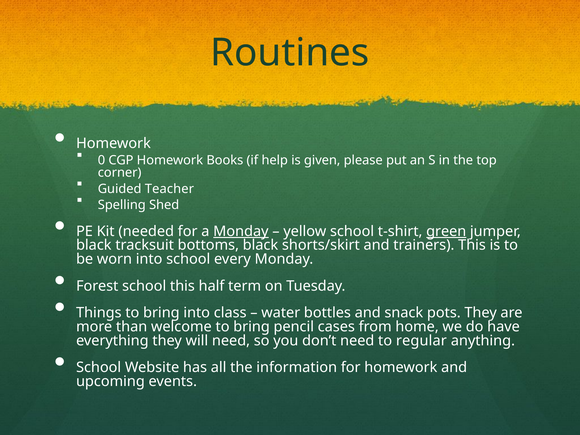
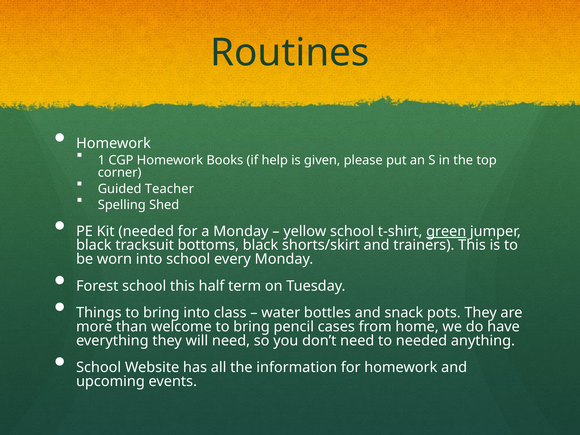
0: 0 -> 1
Monday at (241, 231) underline: present -> none
to regular: regular -> needed
